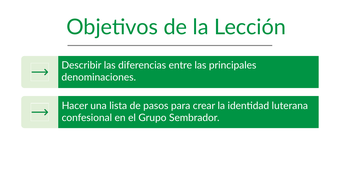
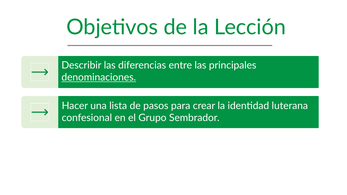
denominaciones underline: none -> present
